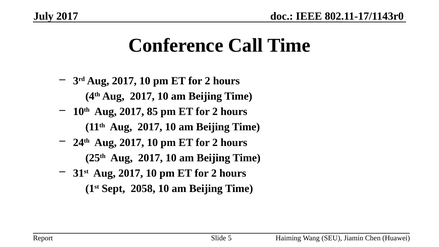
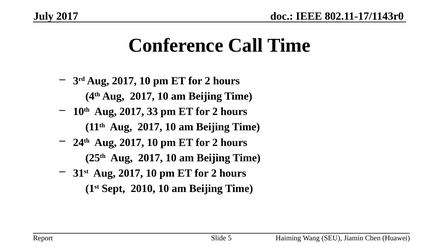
85: 85 -> 33
2058: 2058 -> 2010
